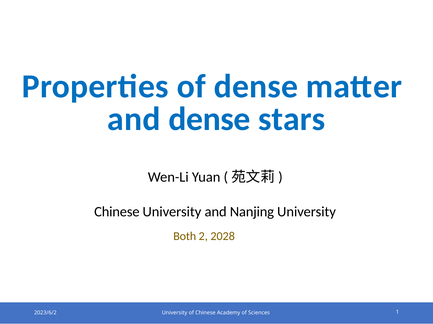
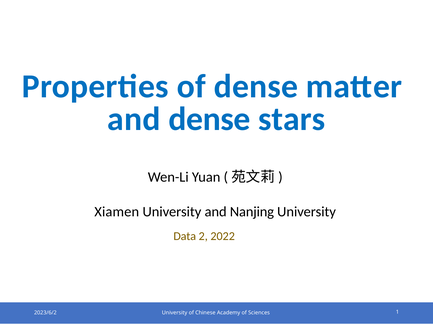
Chinese at (117, 212): Chinese -> Xiamen
Both: Both -> Data
2028: 2028 -> 2022
